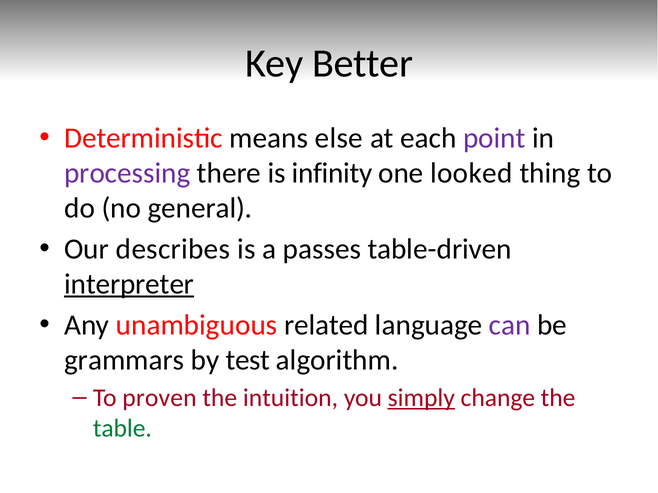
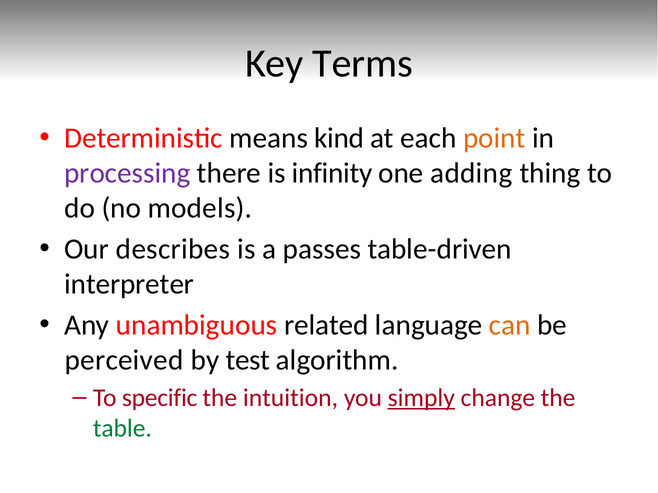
Better: Better -> Terms
else: else -> kind
point colour: purple -> orange
looked: looked -> adding
general: general -> models
interpreter underline: present -> none
can colour: purple -> orange
grammars: grammars -> perceived
proven: proven -> specific
